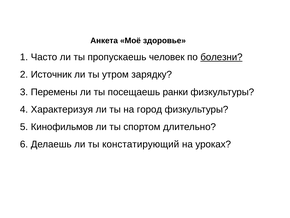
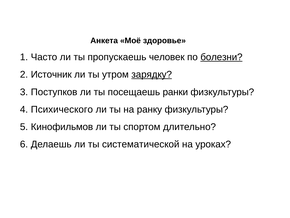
зарядку underline: none -> present
Перемены: Перемены -> Поступков
Характеризуя: Характеризуя -> Психического
город: город -> ранку
констатирующий: констатирующий -> систематической
